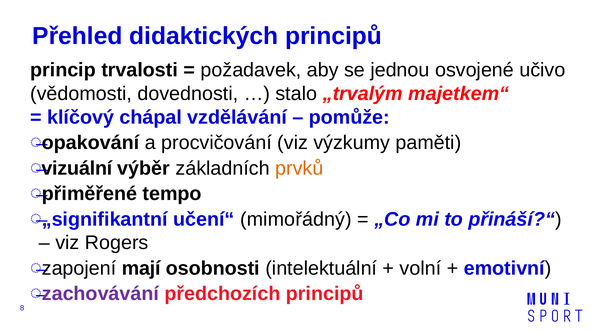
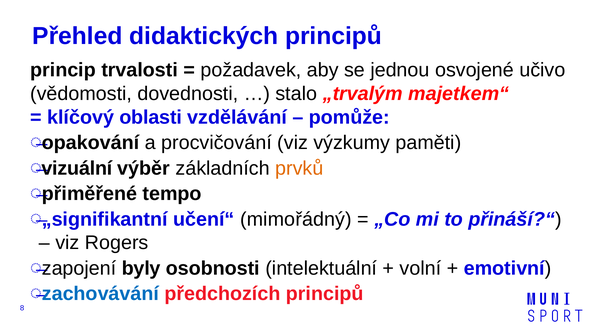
chápal: chápal -> oblasti
mají: mají -> byly
zachovávání colour: purple -> blue
